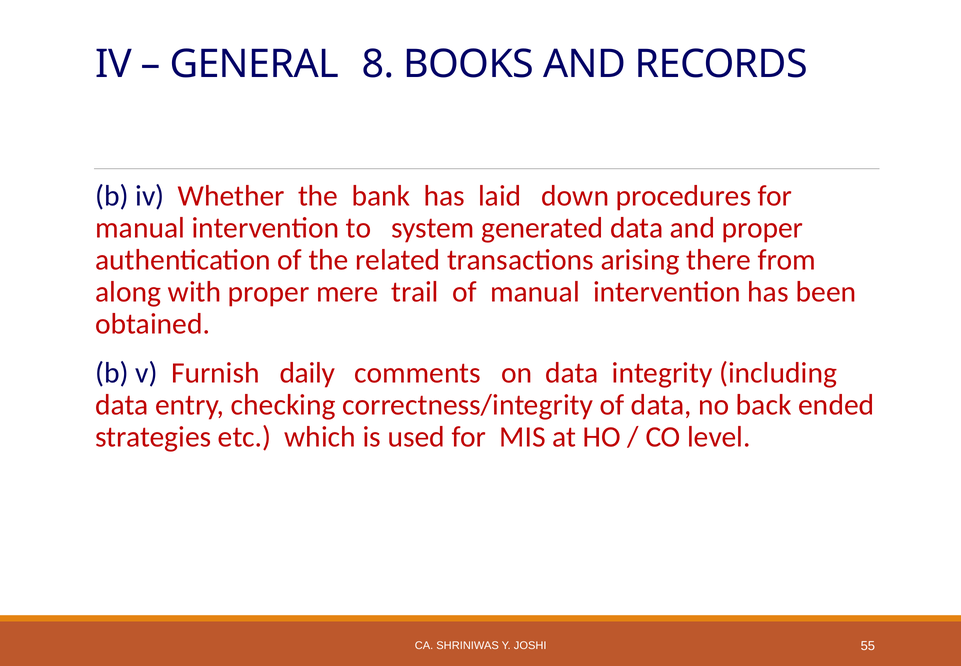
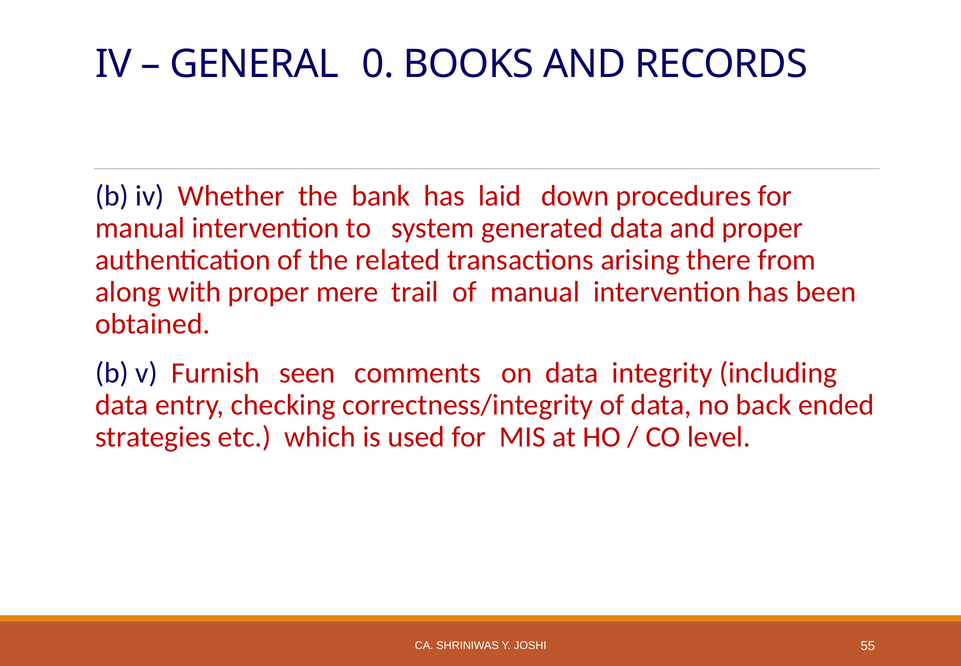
8: 8 -> 0
daily: daily -> seen
